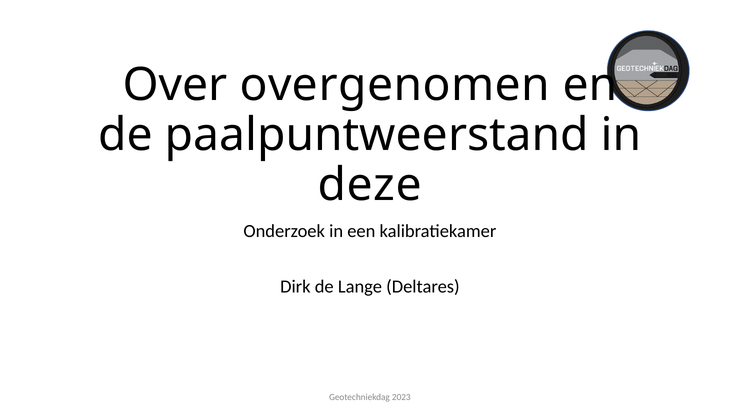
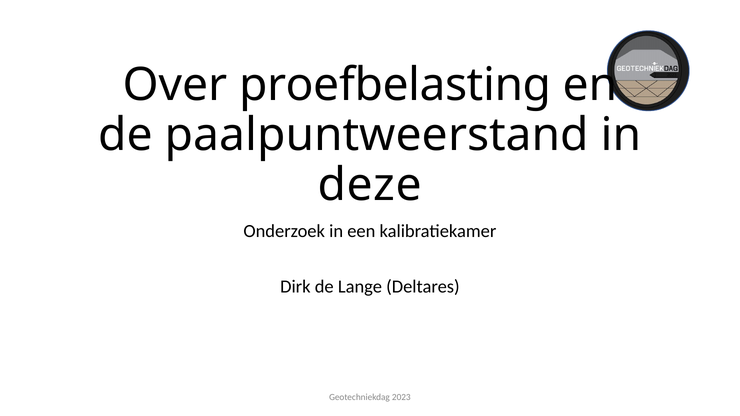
overgenomen: overgenomen -> proefbelasting
